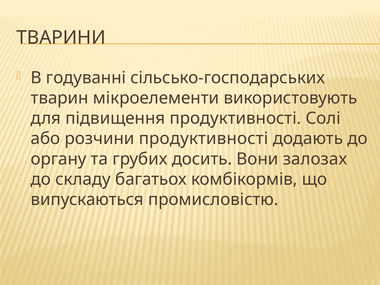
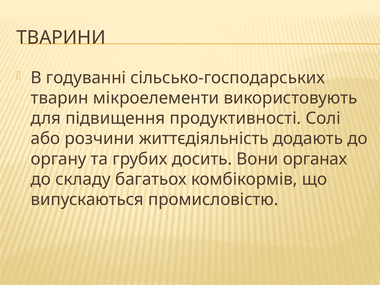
розчини продуктивності: продуктивності -> життєдіяльність
залозах: залозах -> органах
